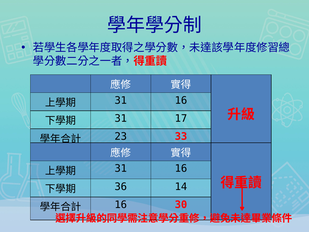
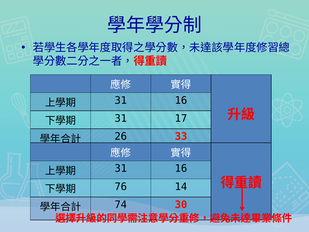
23: 23 -> 26
36: 36 -> 76
16 at (121, 204): 16 -> 74
